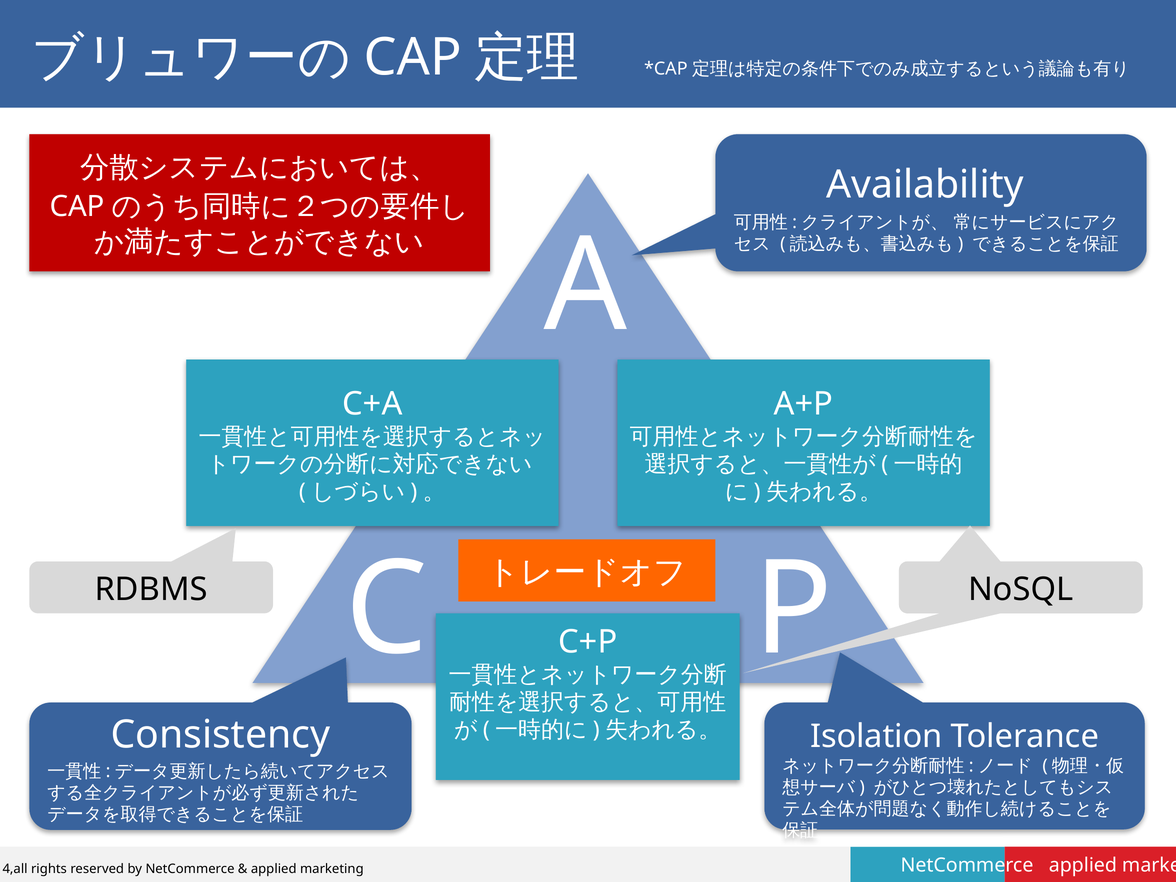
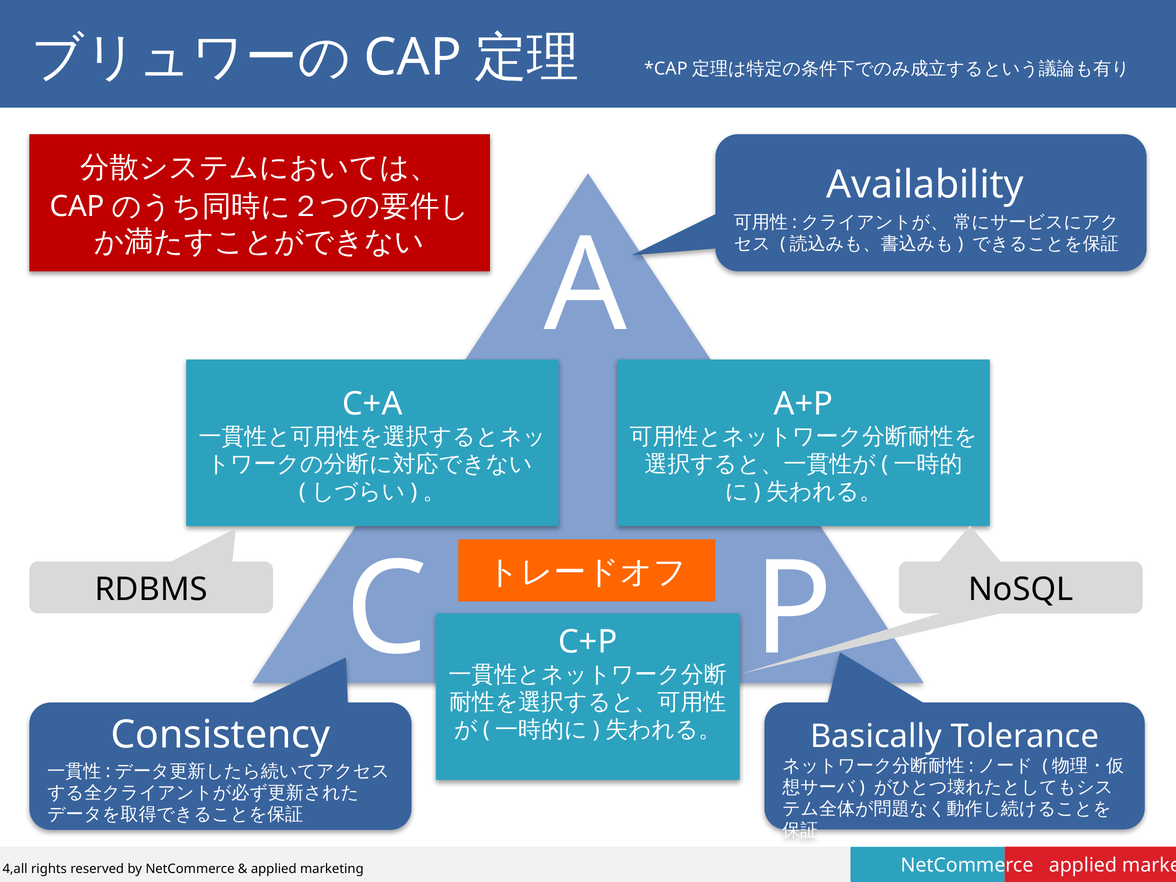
Isolation: Isolation -> Basically
